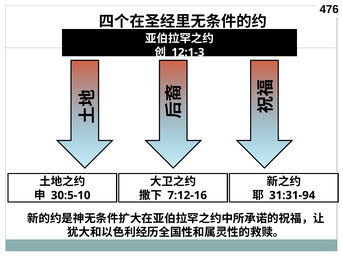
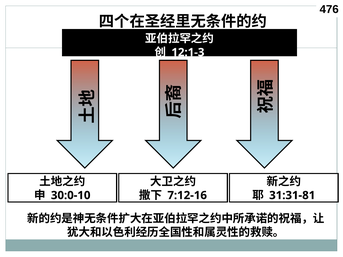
30:5-10: 30:5-10 -> 30:0-10
31:31-94: 31:31-94 -> 31:31-81
